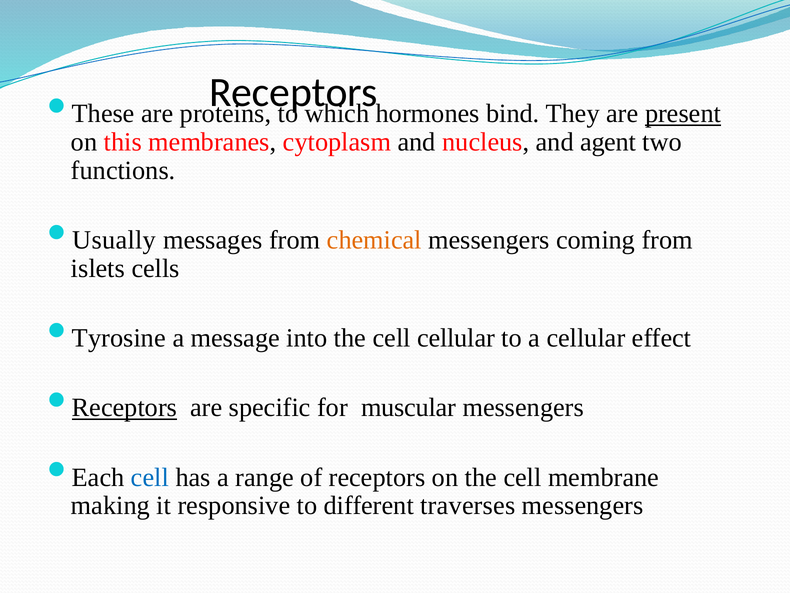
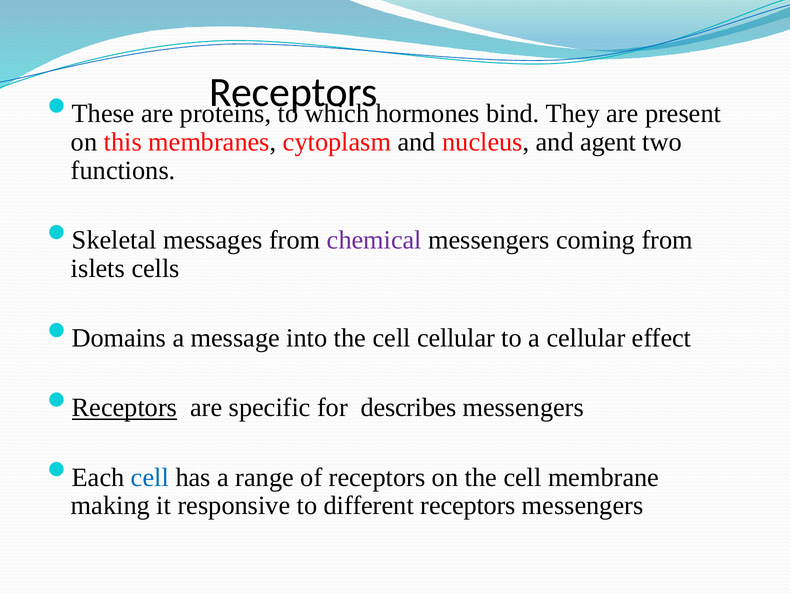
present underline: present -> none
Usually: Usually -> Skeletal
chemical colour: orange -> purple
Tyrosine: Tyrosine -> Domains
muscular: muscular -> describes
different traverses: traverses -> receptors
